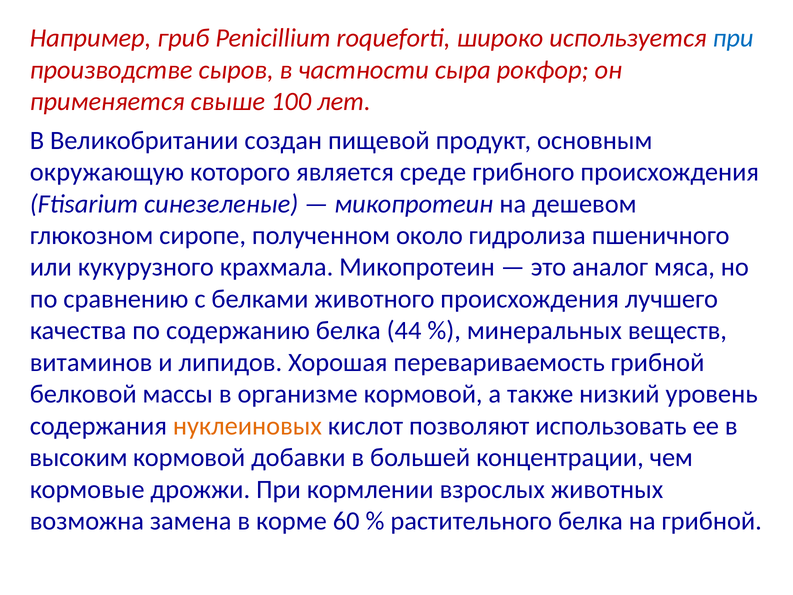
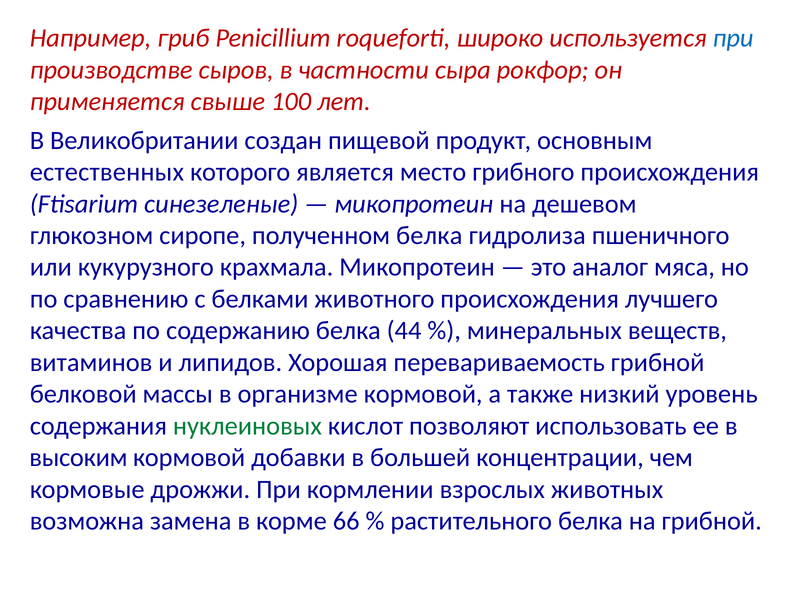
окружающую: окружающую -> естественных
среде: среде -> место
полученном около: около -> белка
нуклеиновых colour: orange -> green
60: 60 -> 66
